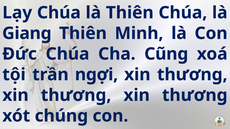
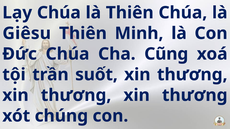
Giang: Giang -> Giêsu
ngợi: ngợi -> suốt
